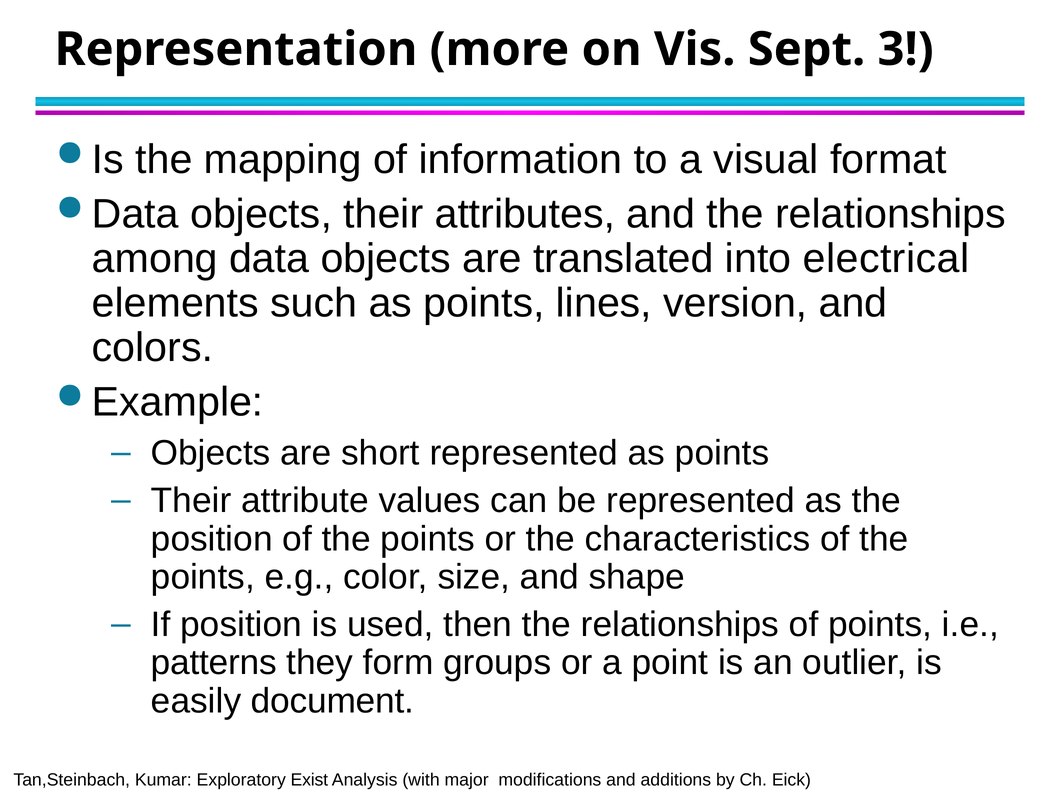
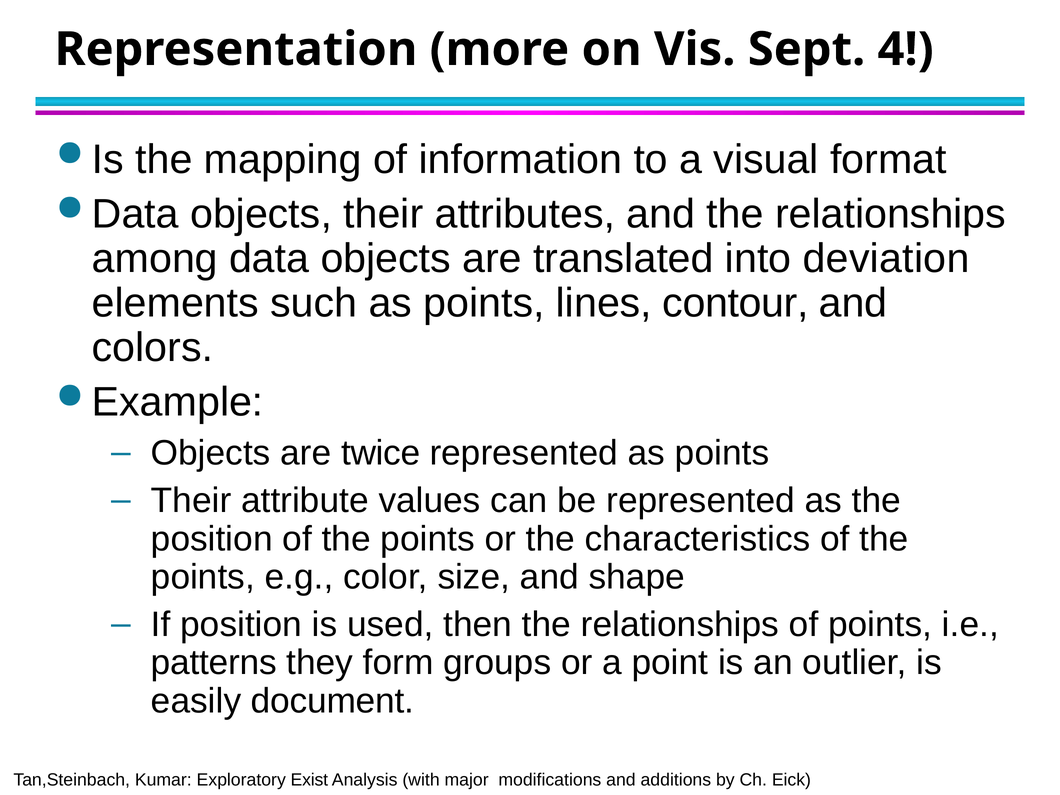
3: 3 -> 4
electrical: electrical -> deviation
version: version -> contour
short: short -> twice
